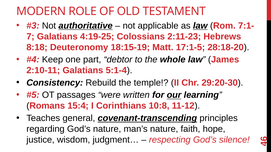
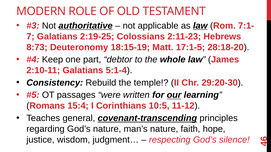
4:19-25: 4:19-25 -> 2:19-25
8:18: 8:18 -> 8:73
10:8: 10:8 -> 10:5
